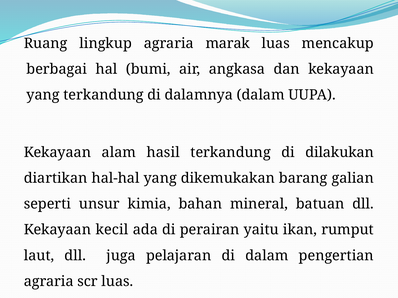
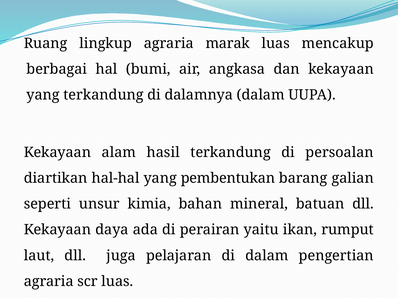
dilakukan: dilakukan -> persoalan
dikemukakan: dikemukakan -> pembentukan
kecil: kecil -> daya
